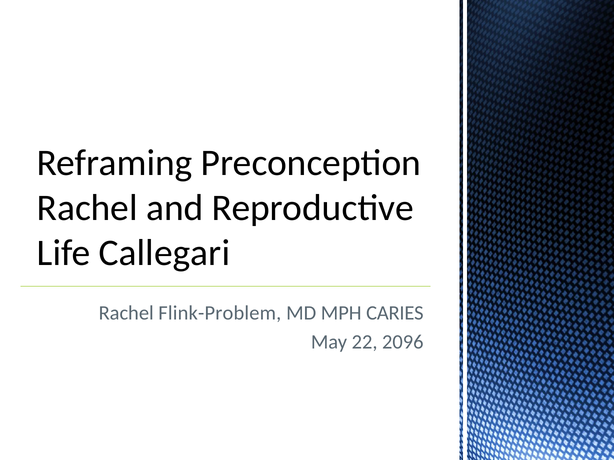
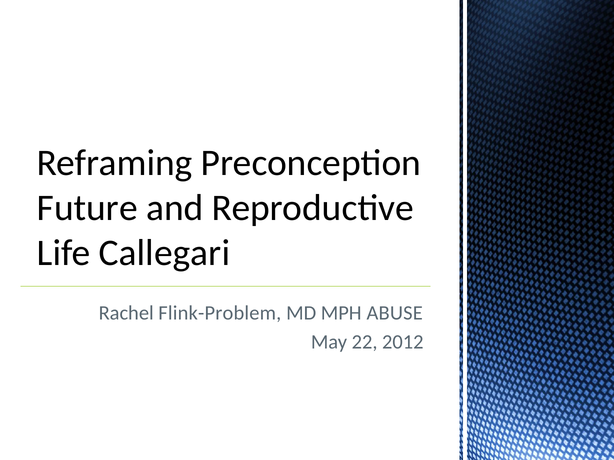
Rachel at (87, 208): Rachel -> Future
CARIES: CARIES -> ABUSE
2096: 2096 -> 2012
